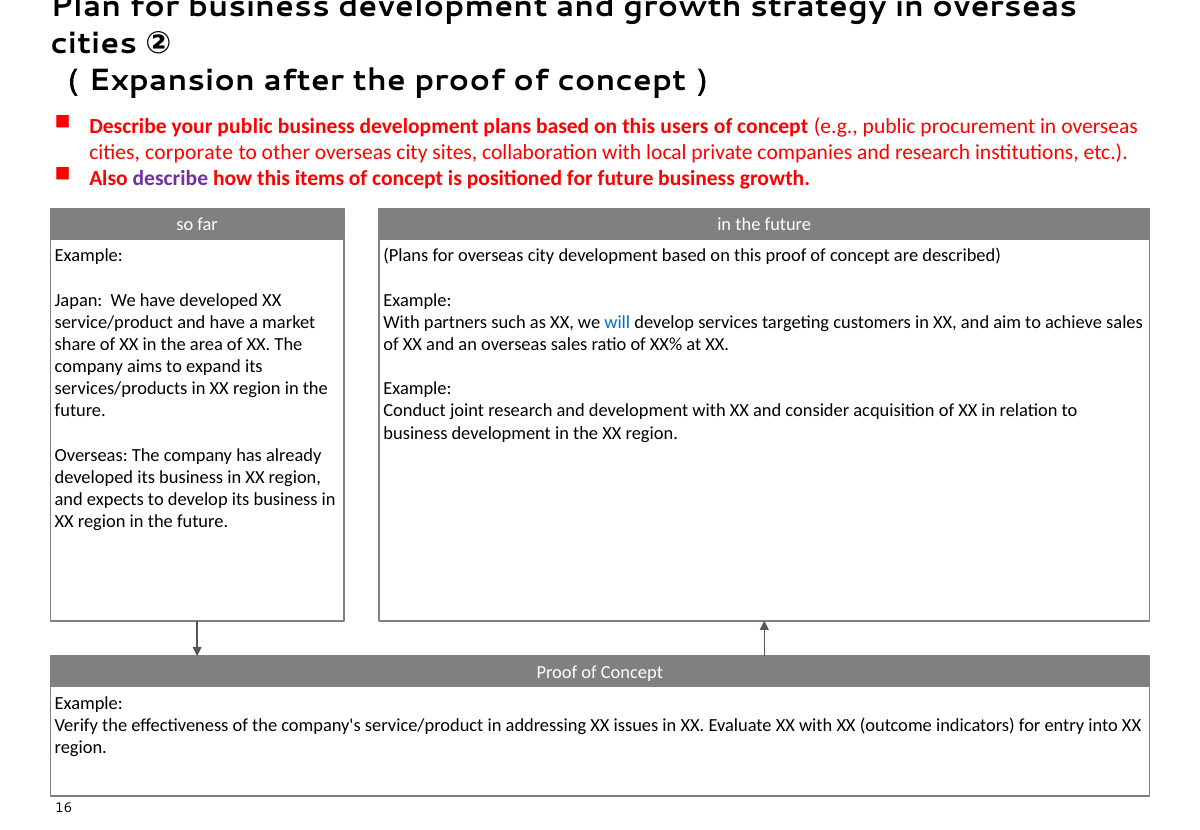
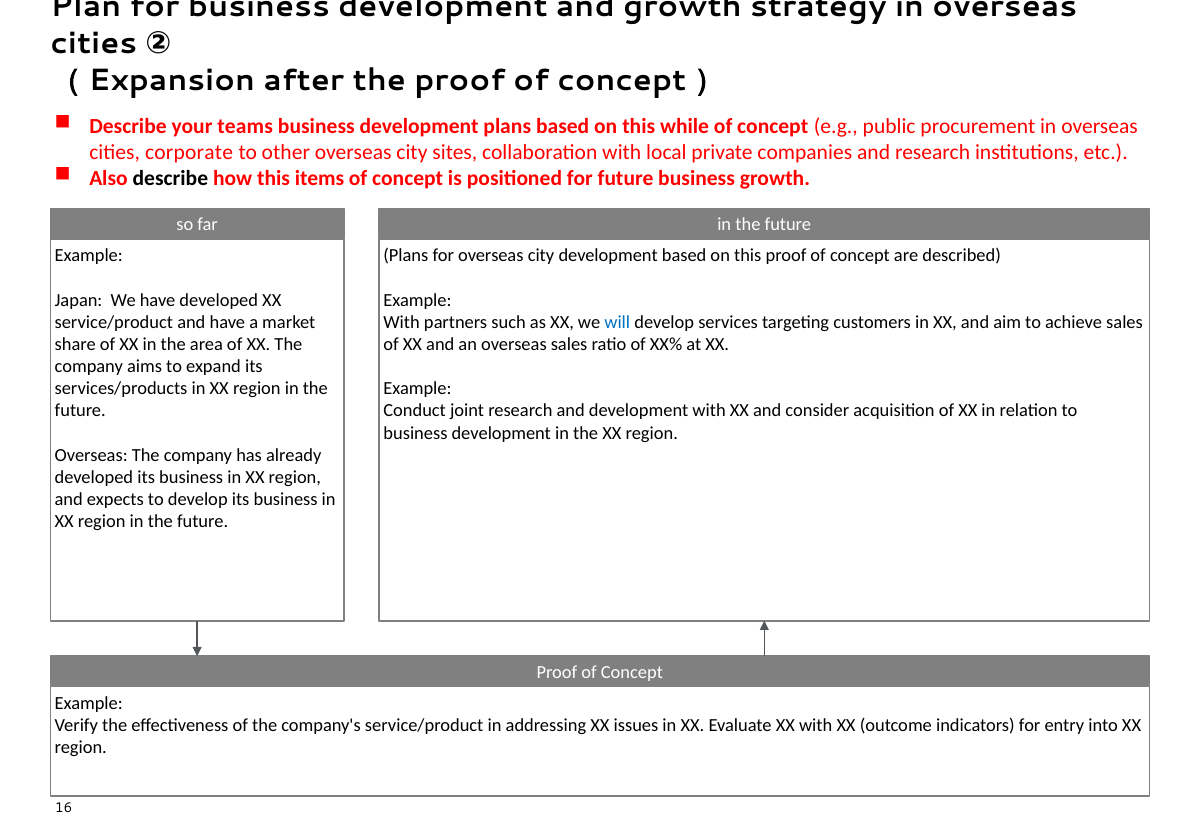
your public: public -> teams
users: users -> while
describe at (170, 178) colour: purple -> black
